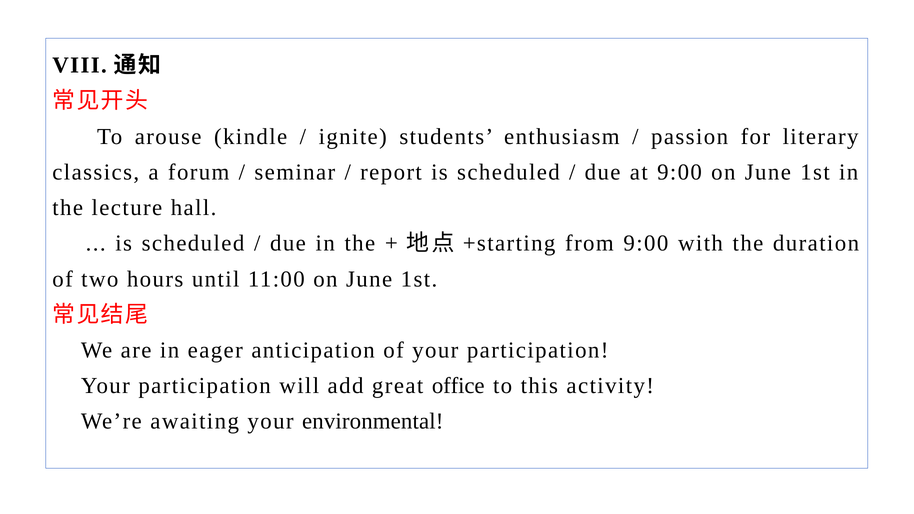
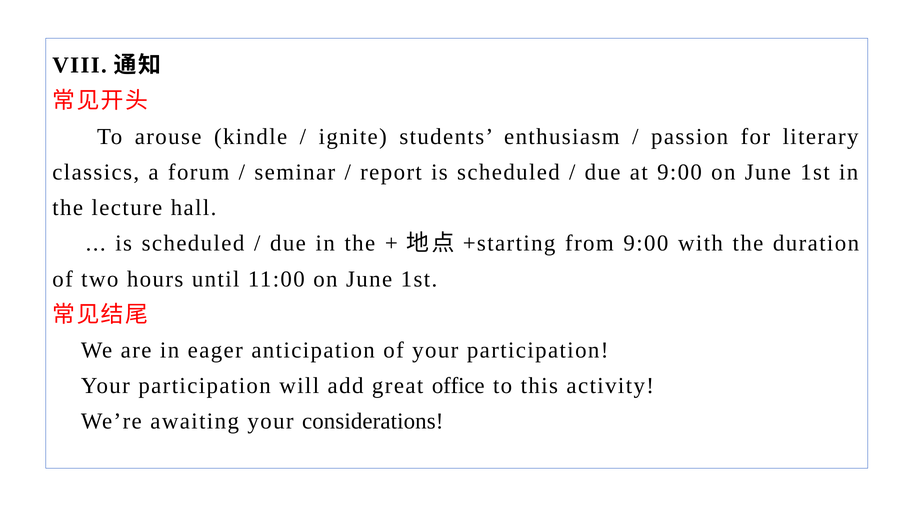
environmental: environmental -> considerations
